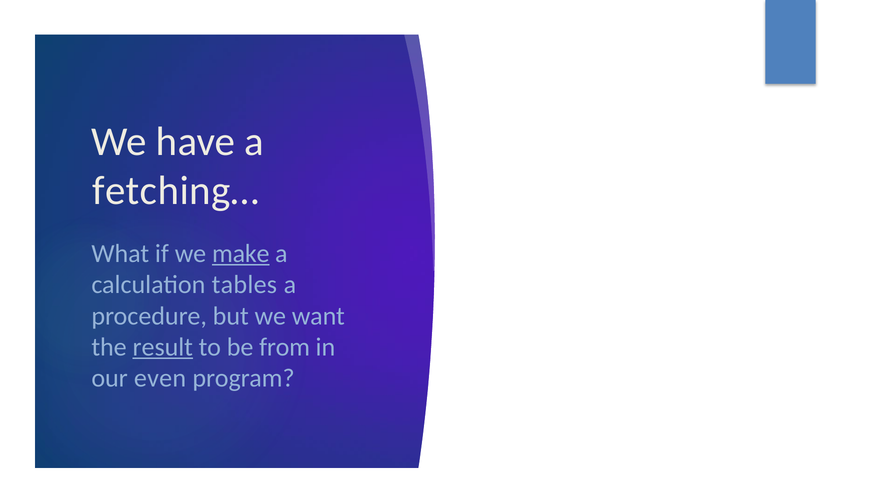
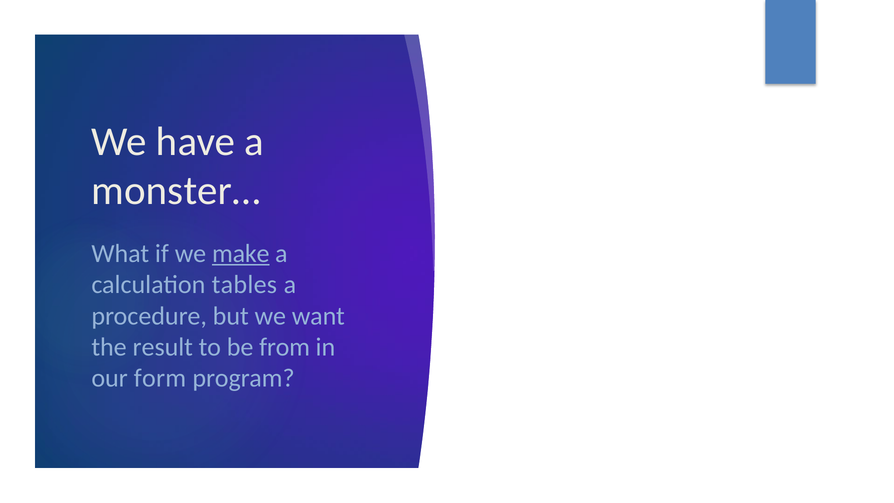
fetching…: fetching… -> monster…
result underline: present -> none
even: even -> form
